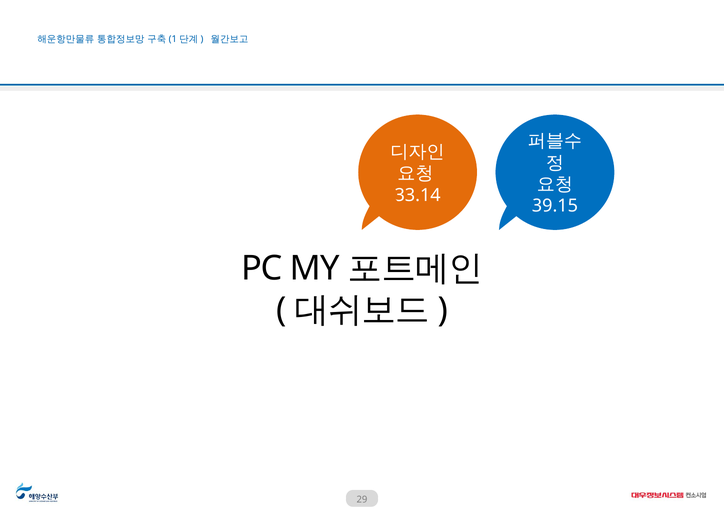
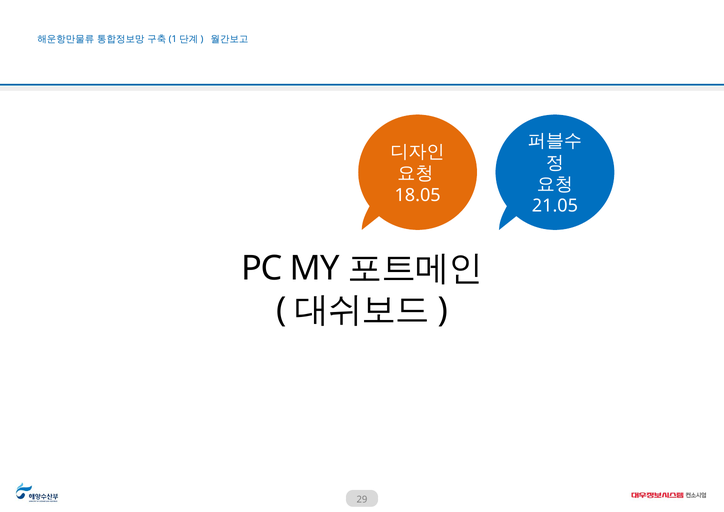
33.14: 33.14 -> 18.05
39.15: 39.15 -> 21.05
